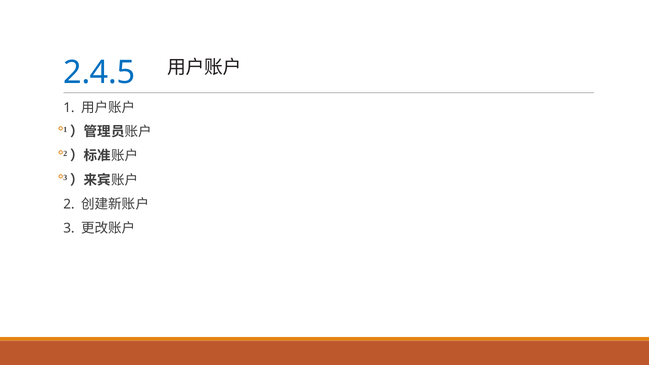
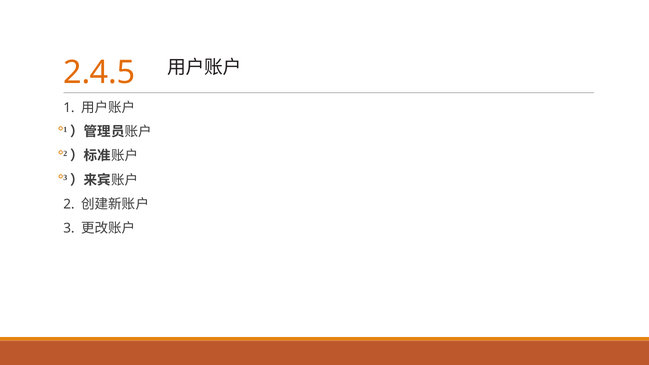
2.4.5 colour: blue -> orange
